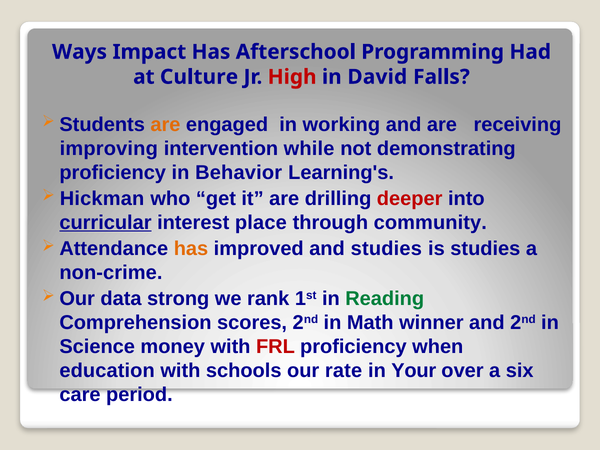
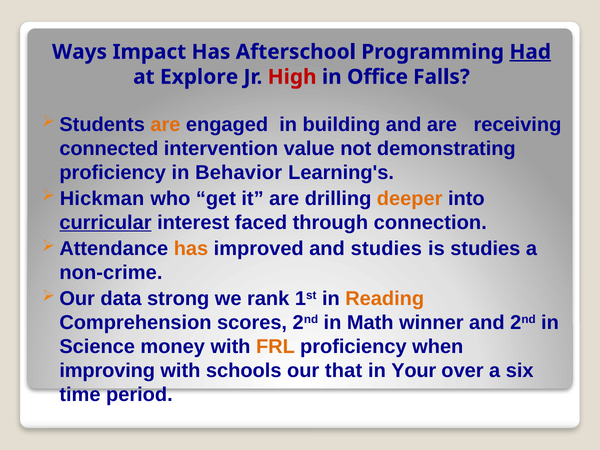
Had underline: none -> present
Culture: Culture -> Explore
David: David -> Office
working: working -> building
improving: improving -> connected
while: while -> value
deeper colour: red -> orange
place: place -> faced
community: community -> connection
Reading colour: green -> orange
FRL colour: red -> orange
education: education -> improving
rate: rate -> that
care: care -> time
